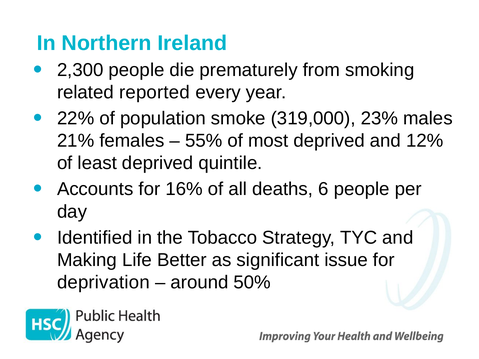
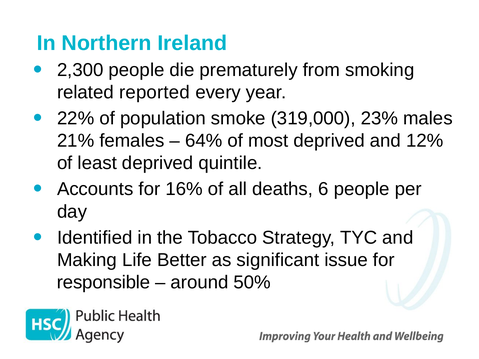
55%: 55% -> 64%
deprivation: deprivation -> responsible
